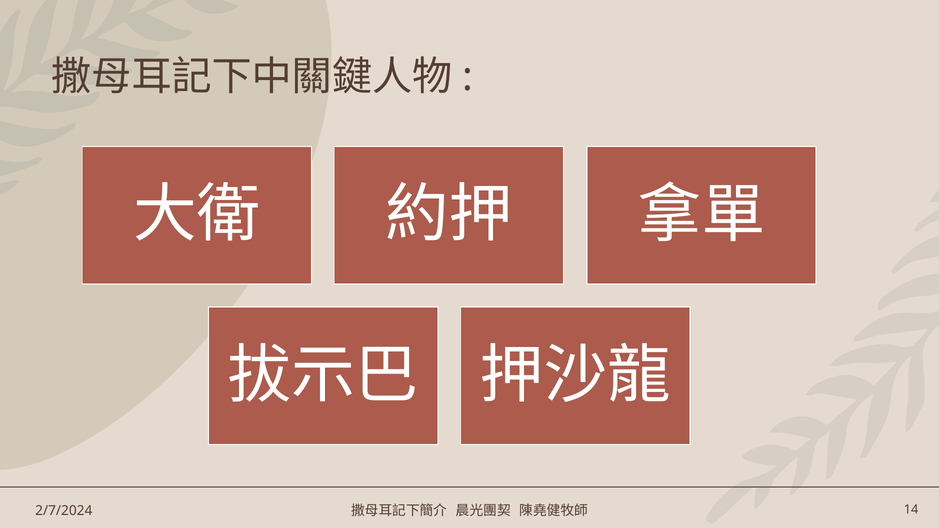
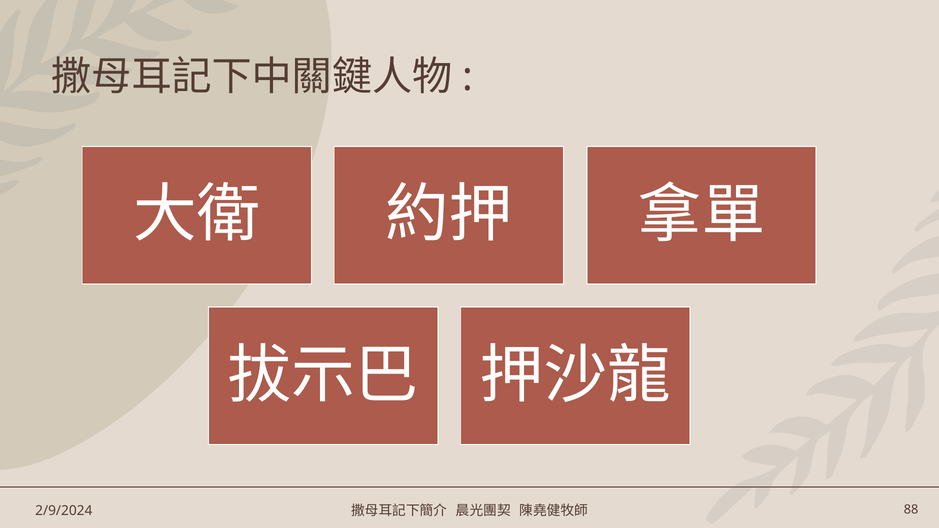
2/7/2024: 2/7/2024 -> 2/9/2024
14: 14 -> 88
